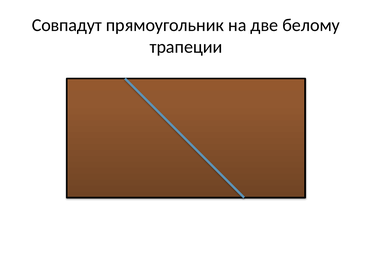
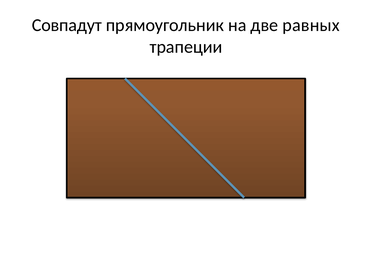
белому: белому -> равных
